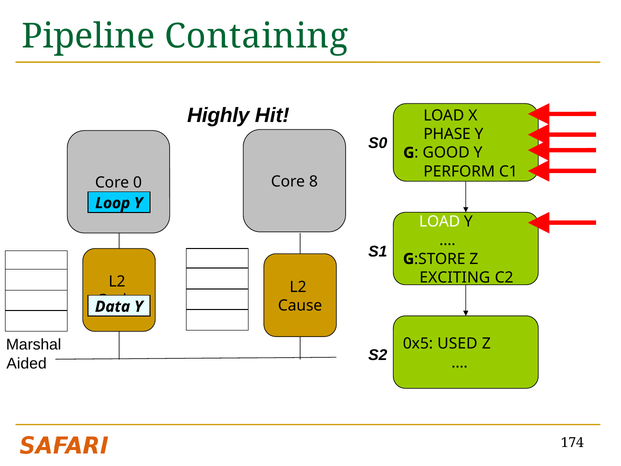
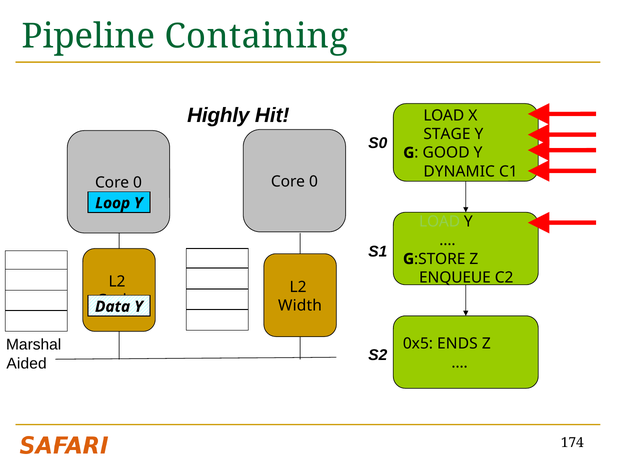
PHASE: PHASE -> STAGE
PERFORM: PERFORM -> DYNAMIC
8 at (313, 182): 8 -> 0
LOAD at (440, 222) colour: white -> light green
EXCITING: EXCITING -> ENQUEUE
Cause: Cause -> Width
USED: USED -> ENDS
